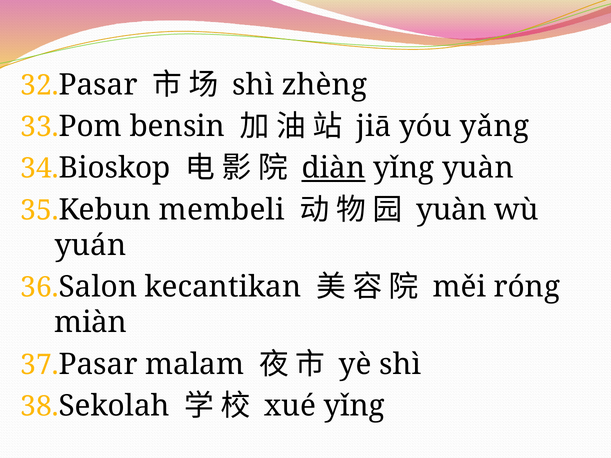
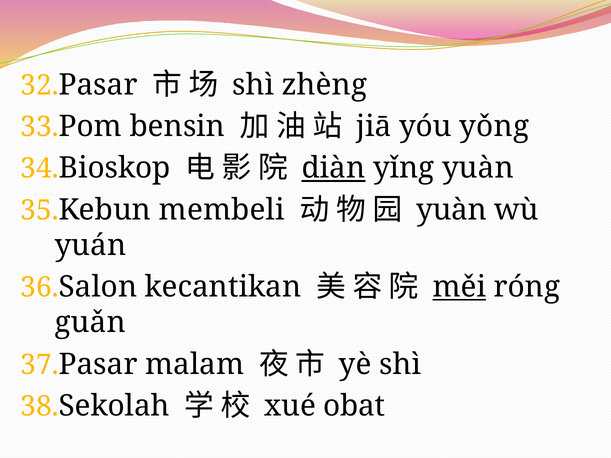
yǎng: yǎng -> yǒng
měi underline: none -> present
miàn: miàn -> guǎn
xué yǐng: yǐng -> obat
